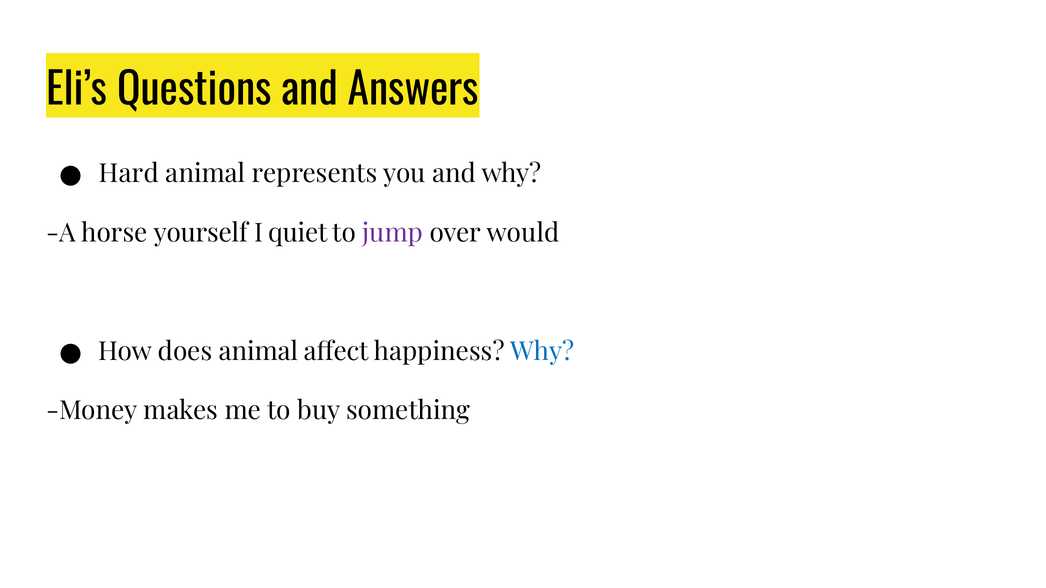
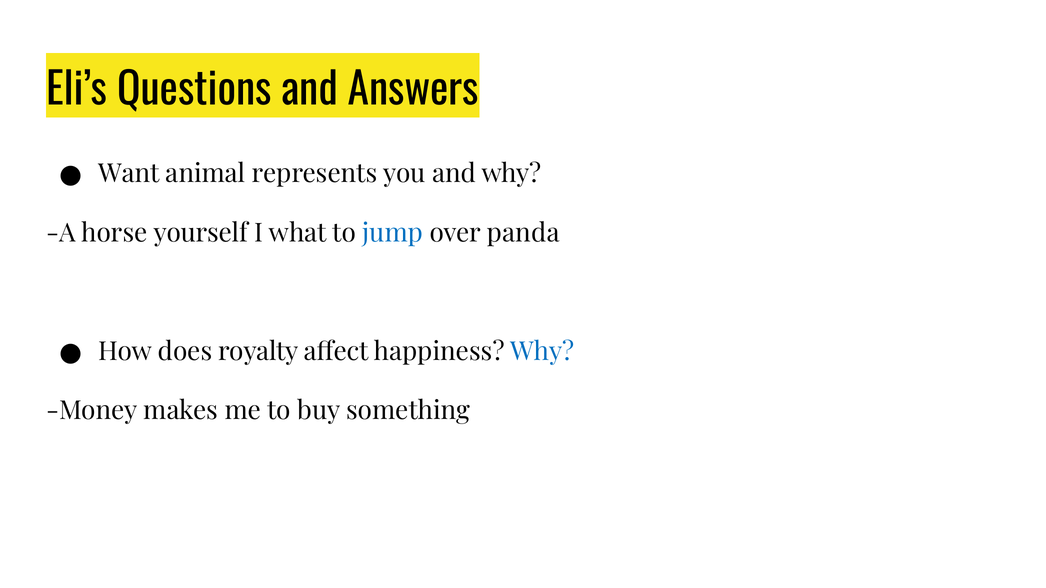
Hard: Hard -> Want
quiet: quiet -> what
jump colour: purple -> blue
would: would -> panda
does animal: animal -> royalty
